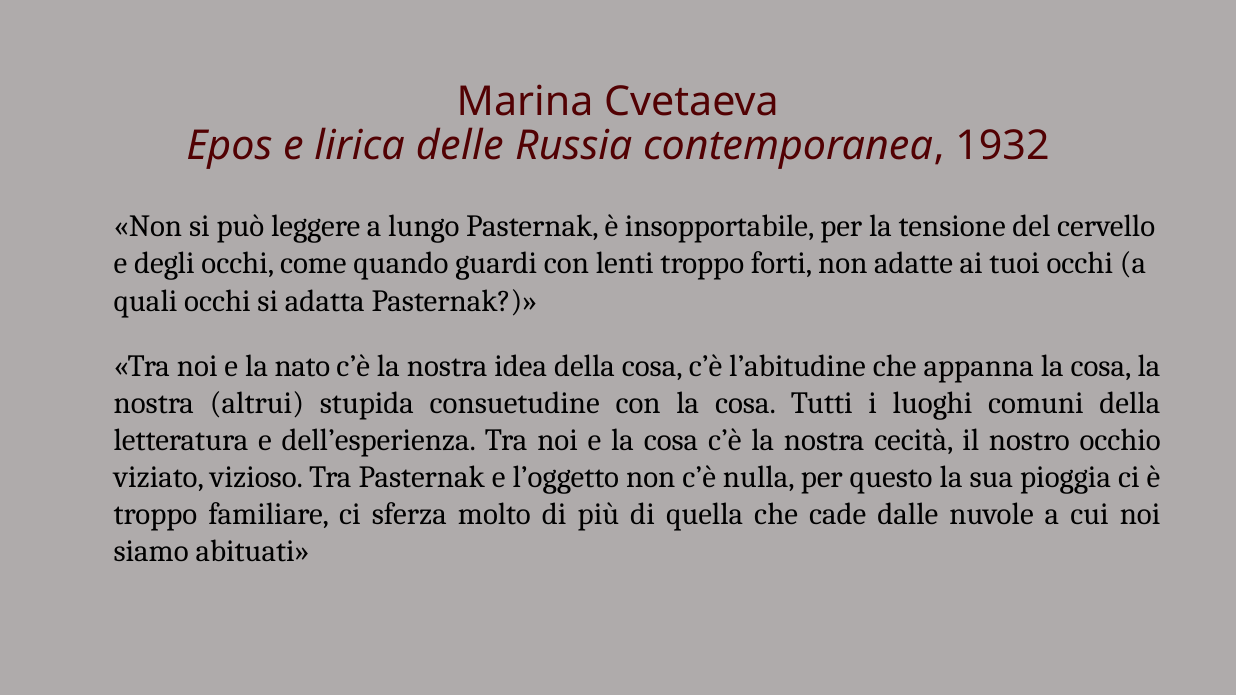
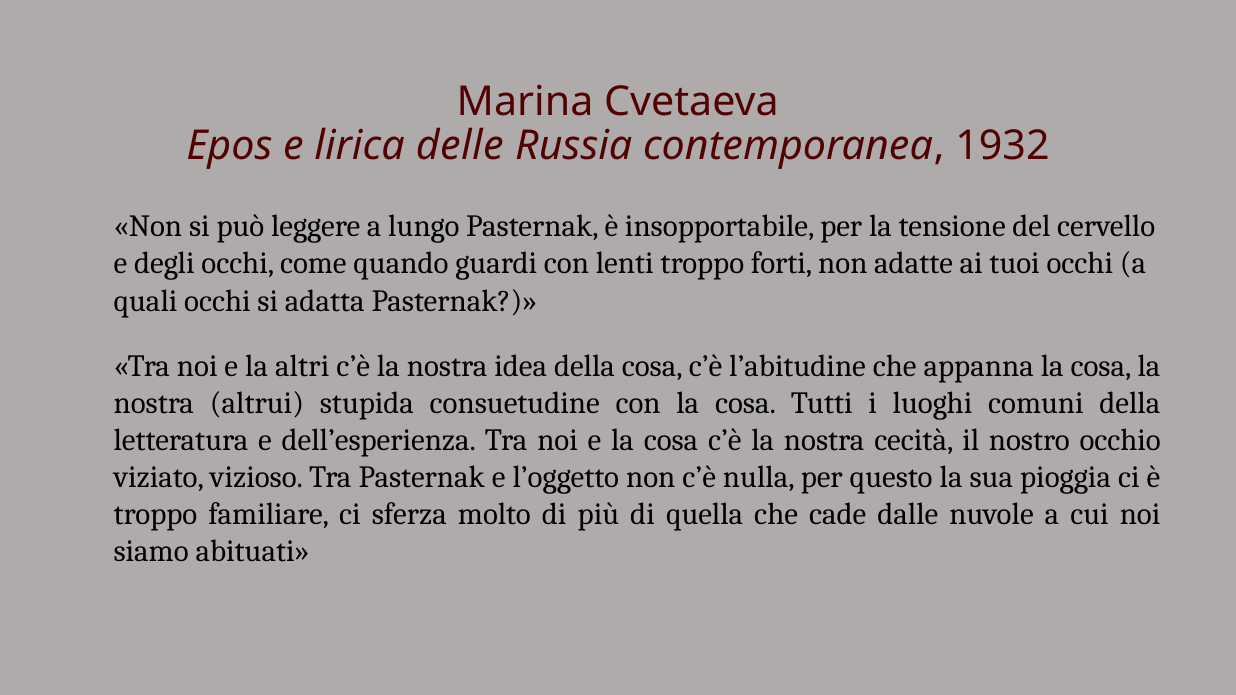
nato: nato -> altri
